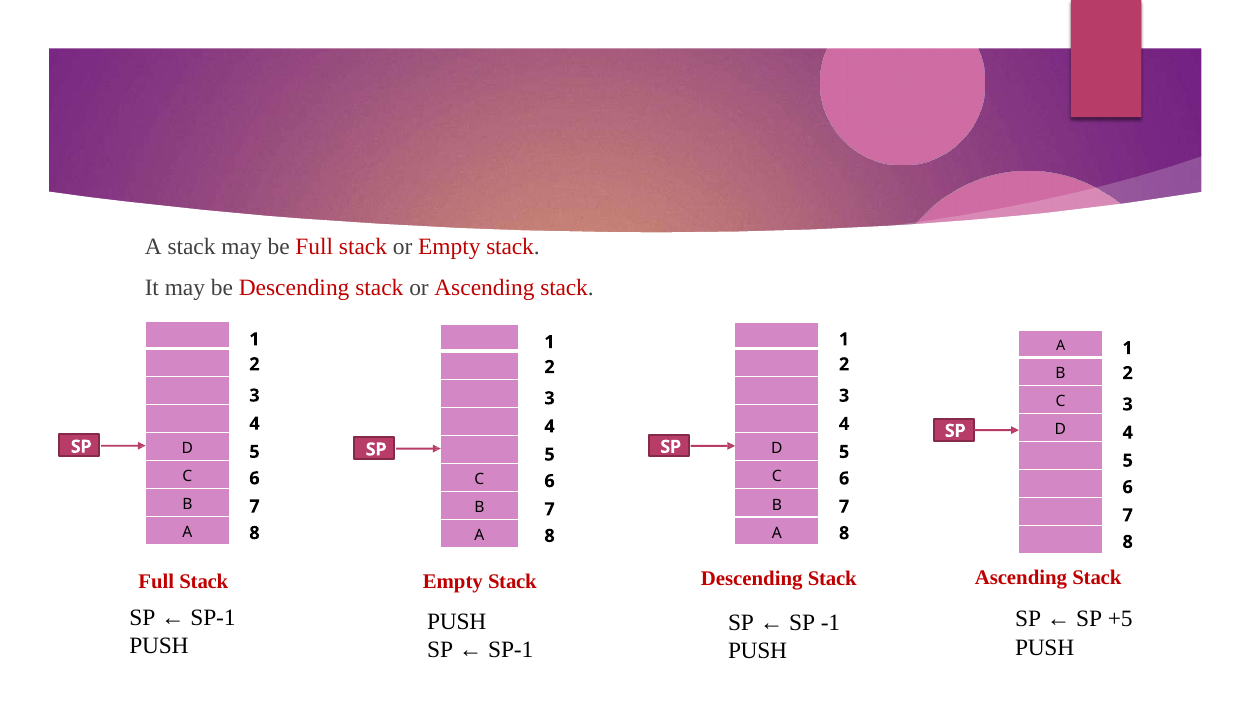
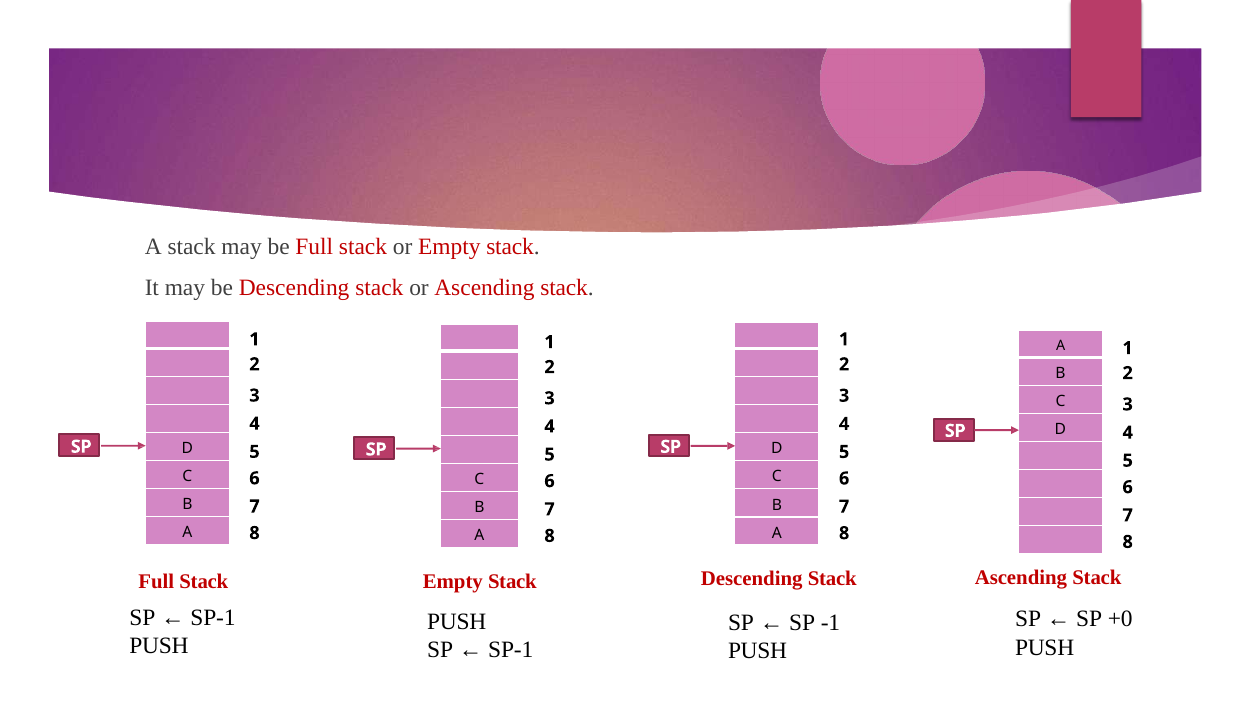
+5: +5 -> +0
